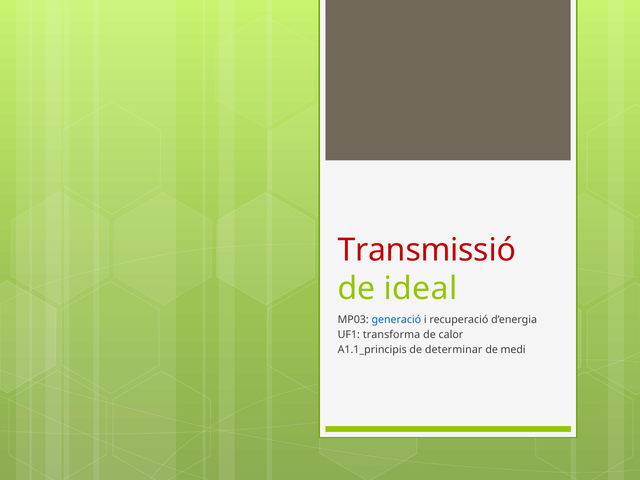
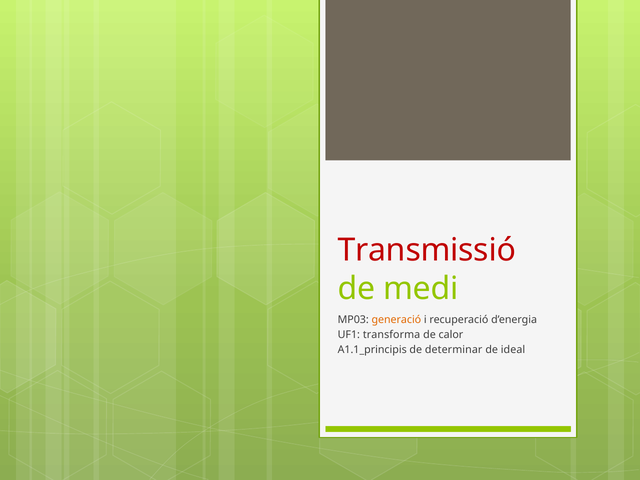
ideal: ideal -> medi
generació colour: blue -> orange
medi: medi -> ideal
